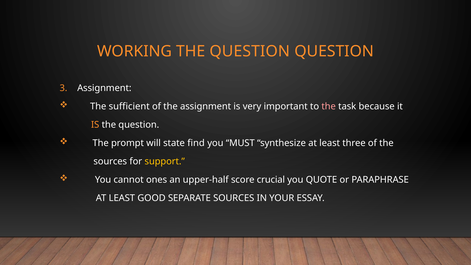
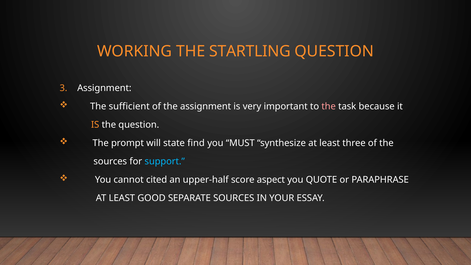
WORKING THE QUESTION: QUESTION -> STARTLING
support colour: yellow -> light blue
ones: ones -> cited
crucial: crucial -> aspect
